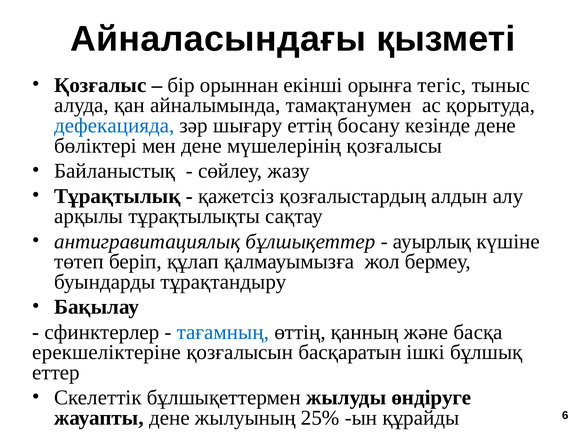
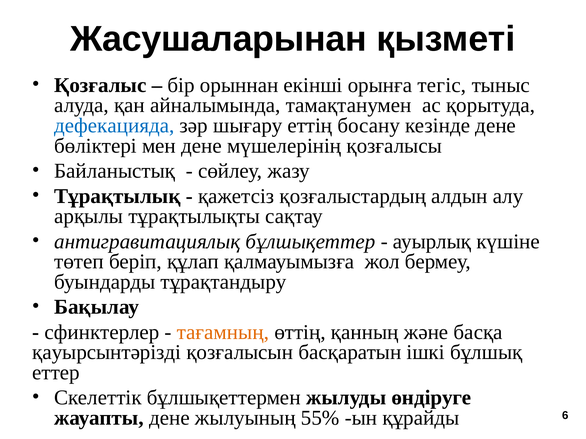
Айналасындағы: Айналасындағы -> Жасушаларынан
тағамның colour: blue -> orange
ерекшеліктеріне: ерекшеліктеріне -> қауырсынтәрізді
25%: 25% -> 55%
